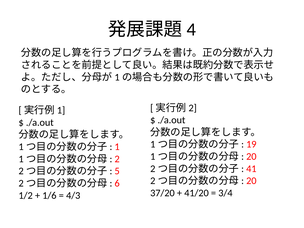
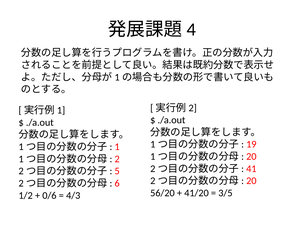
37/20: 37/20 -> 56/20
3/4: 3/4 -> 3/5
1/6: 1/6 -> 0/6
